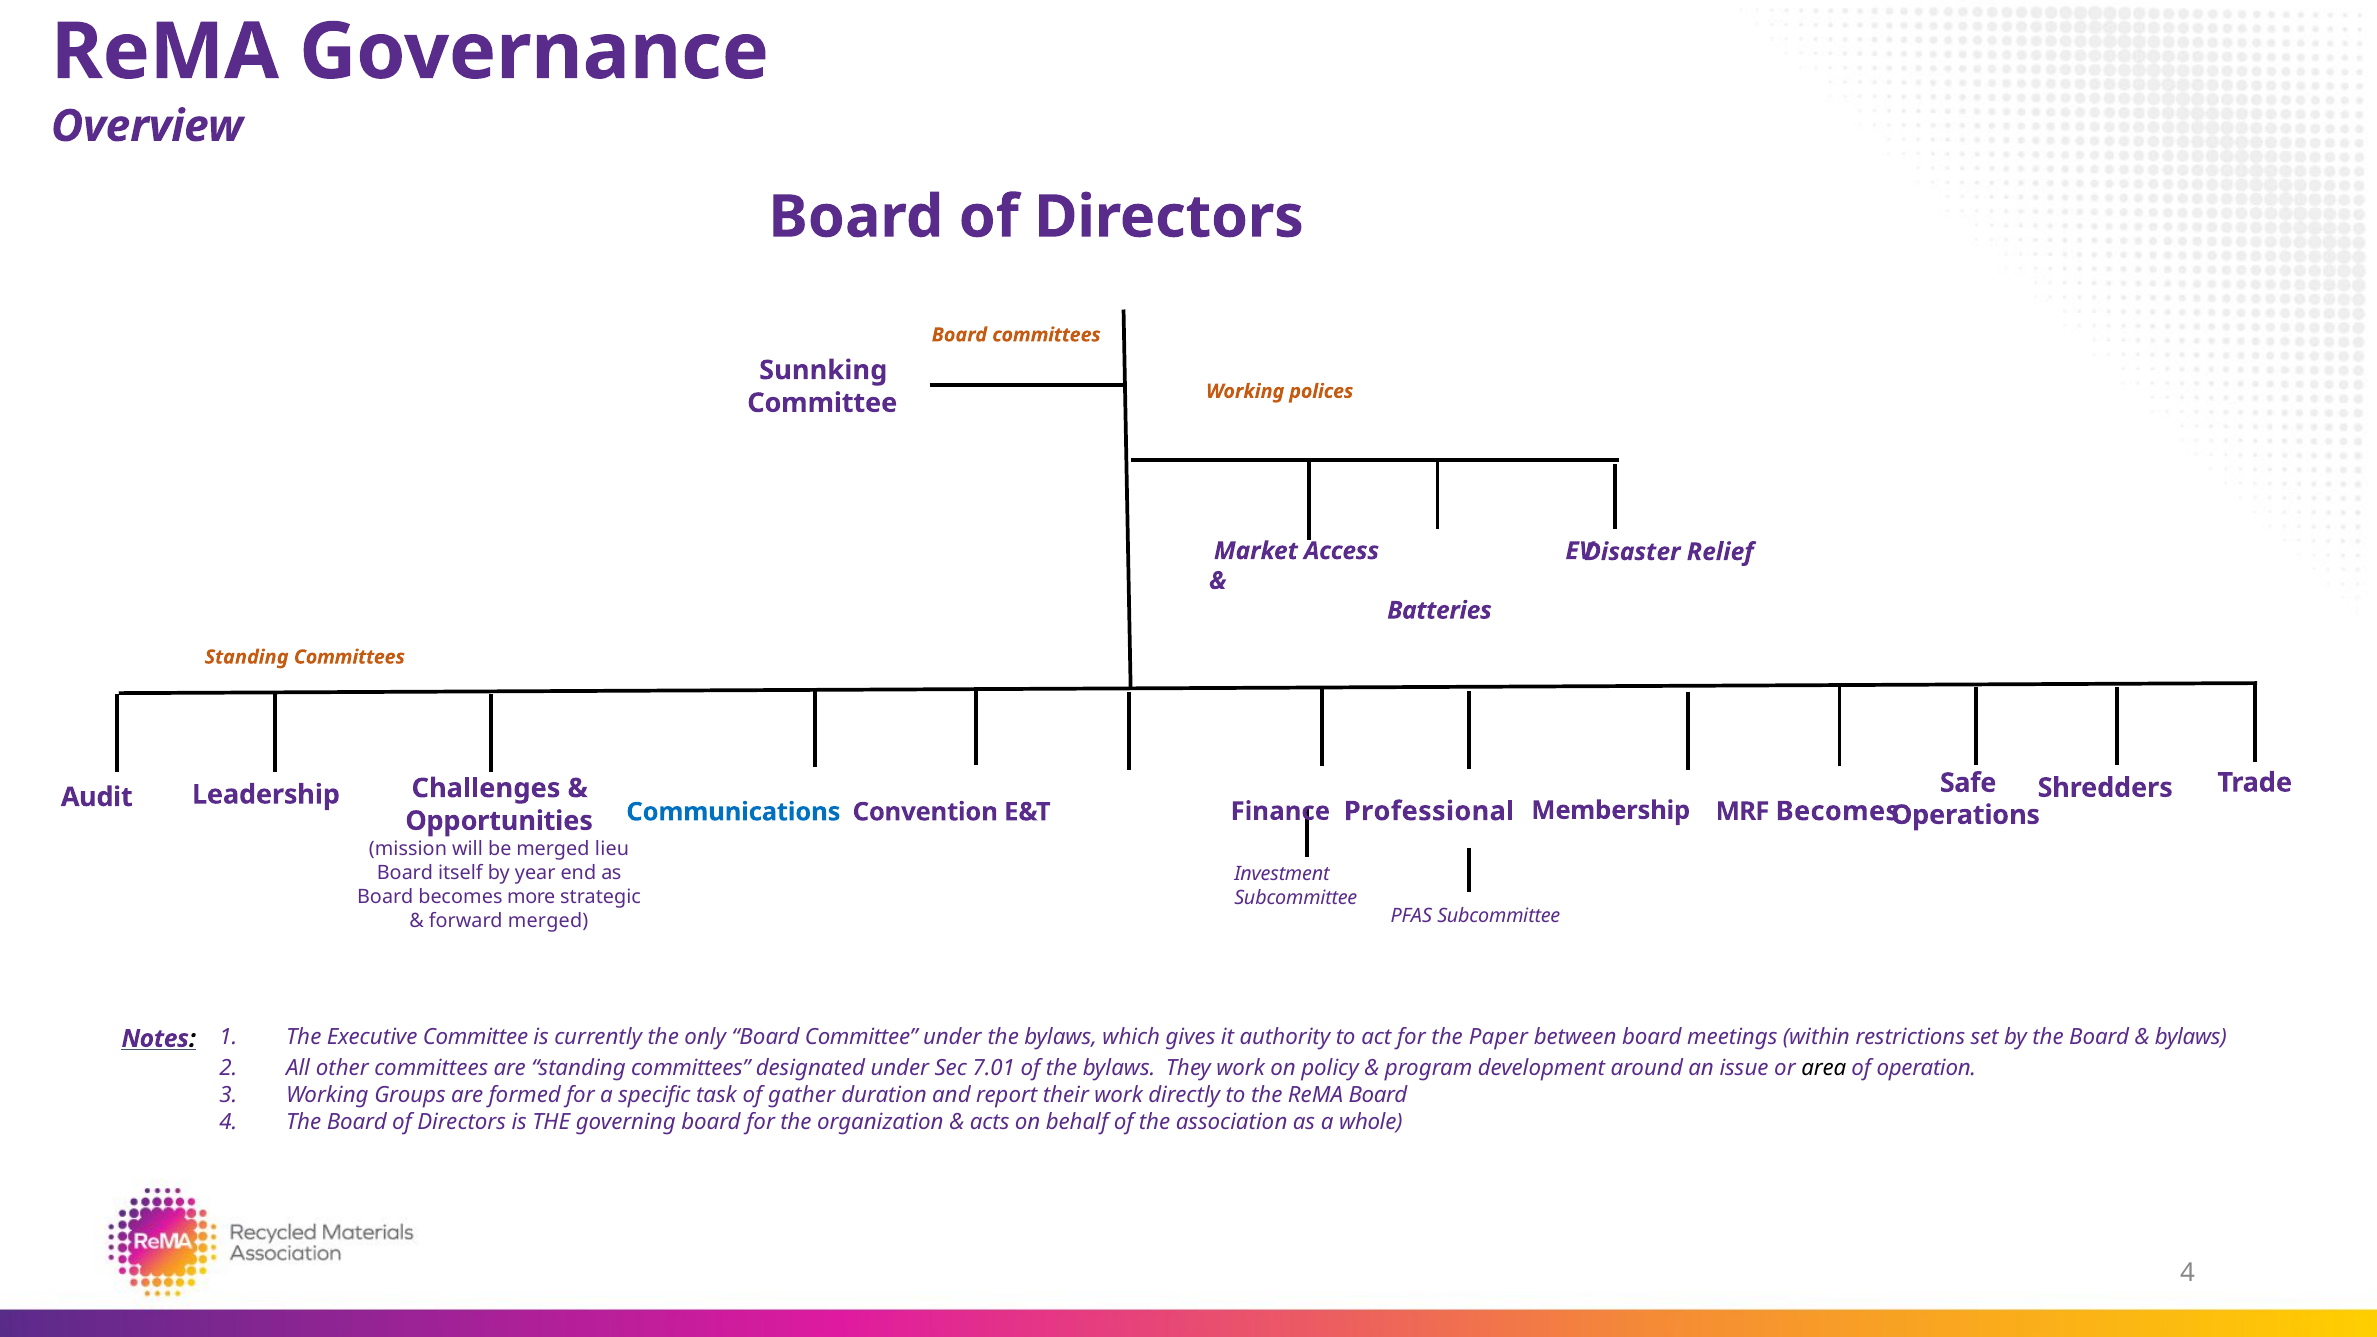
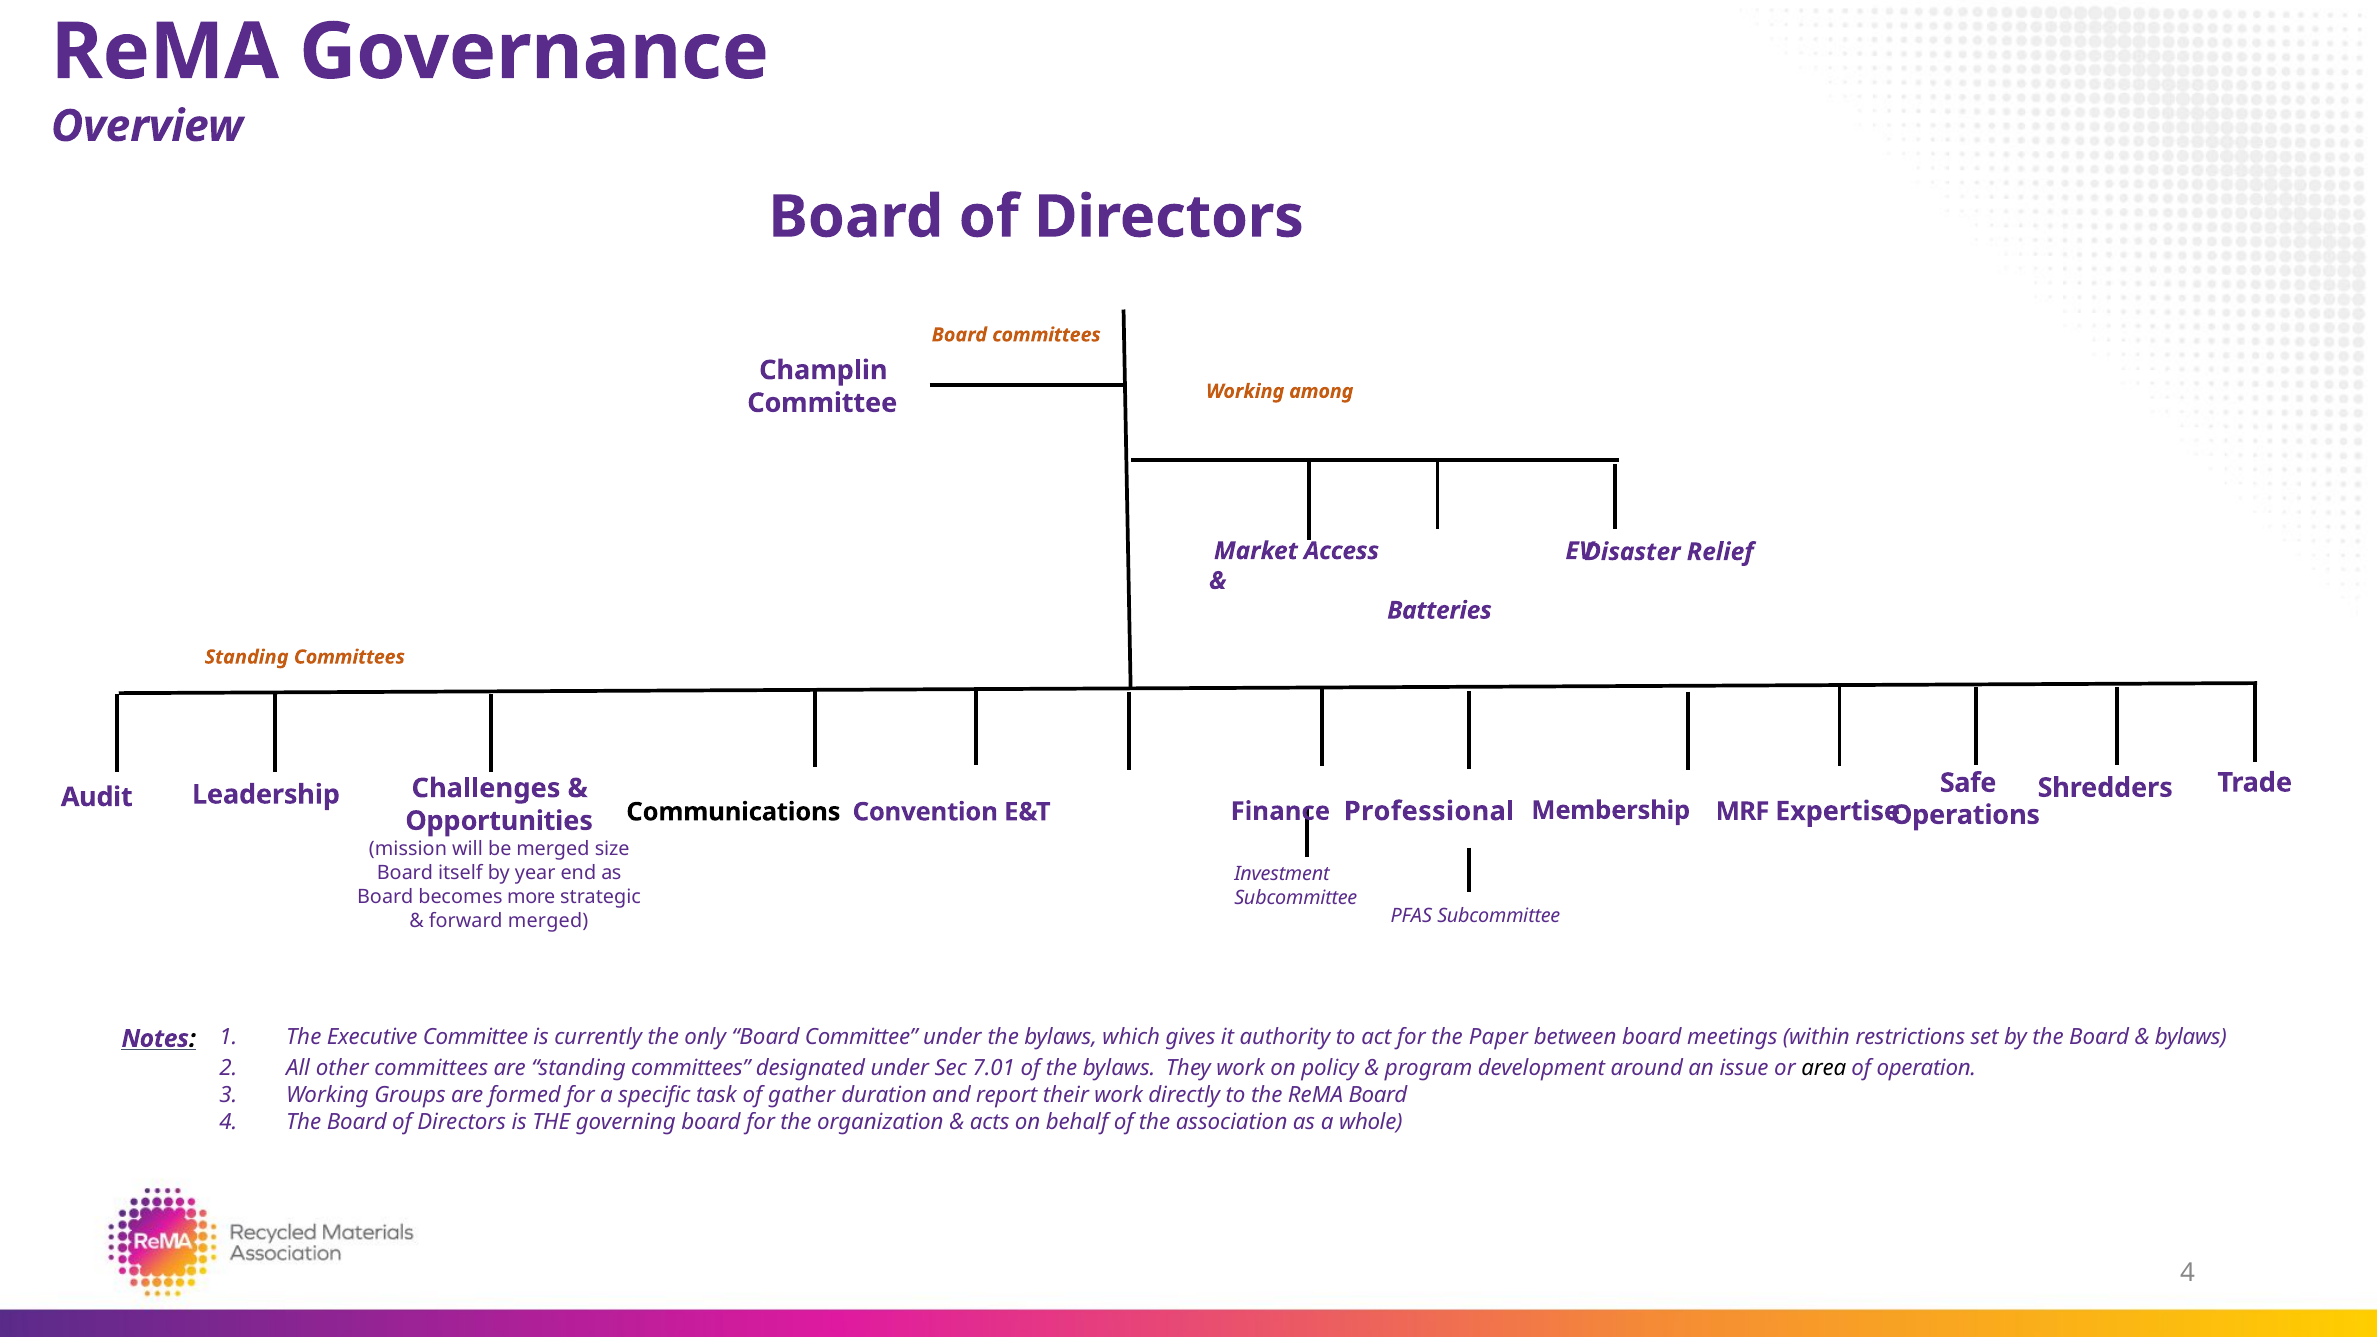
Sunnking: Sunnking -> Champlin
polices: polices -> among
MRF Becomes: Becomes -> Expertise
Communications colour: blue -> black
lieu: lieu -> size
